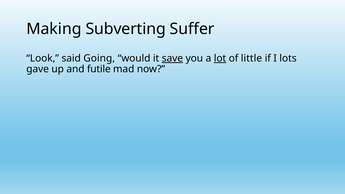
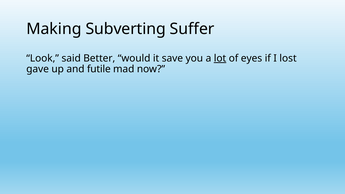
Going: Going -> Better
save underline: present -> none
little: little -> eyes
lots: lots -> lost
